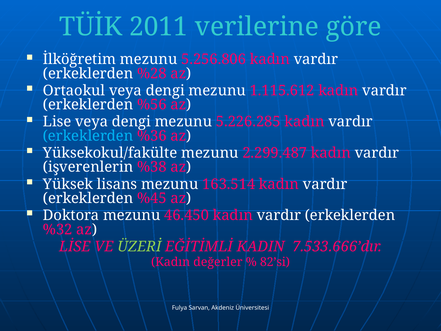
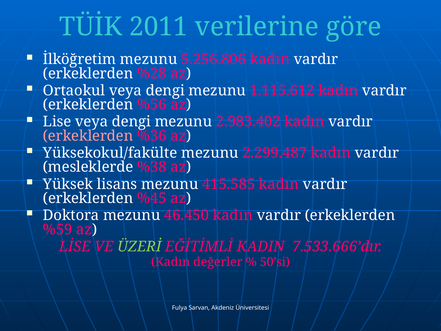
5.226.285: 5.226.285 -> 2.983.402
erkeklerden at (88, 136) colour: light blue -> pink
işverenlerin: işverenlerin -> mesleklerde
163.514: 163.514 -> 415.585
%32: %32 -> %59
82’si: 82’si -> 50’si
